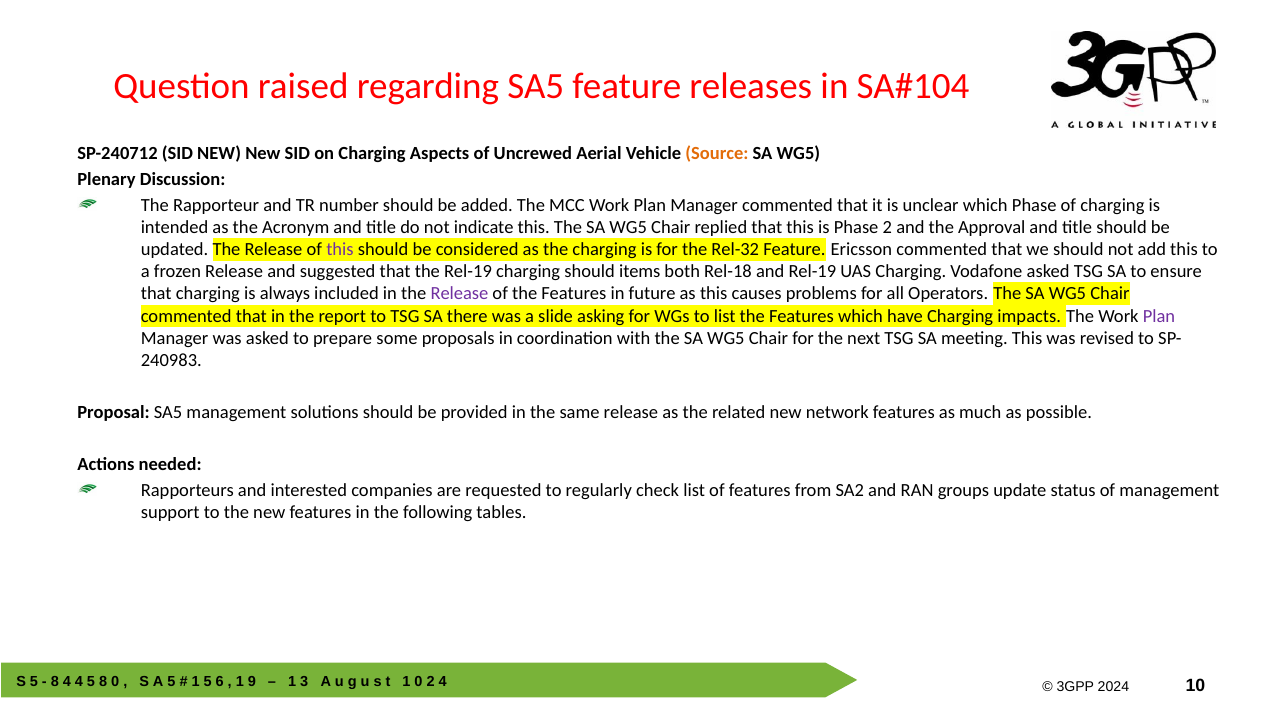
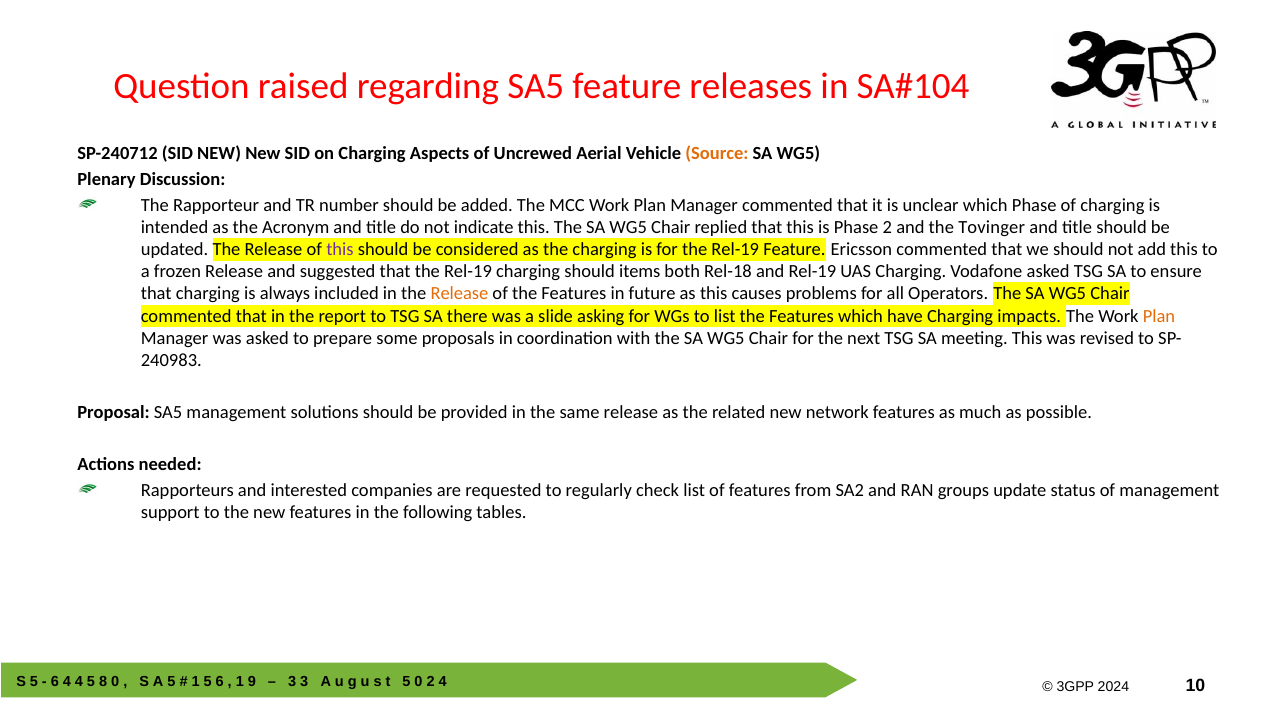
Approval: Approval -> Tovinger
for the Rel-32: Rel-32 -> Rel-19
Release at (459, 294) colour: purple -> orange
Plan at (1159, 316) colour: purple -> orange
8 at (55, 682): 8 -> 6
1 at (292, 682): 1 -> 3
1 at (406, 682): 1 -> 5
